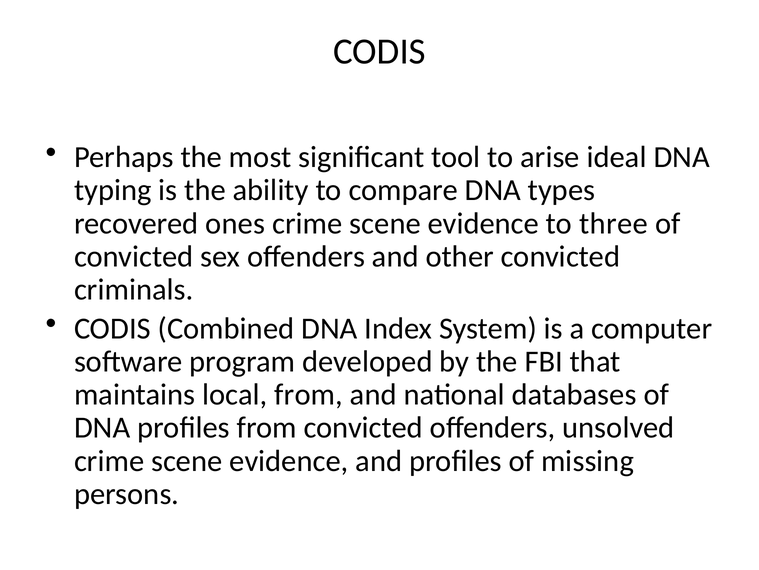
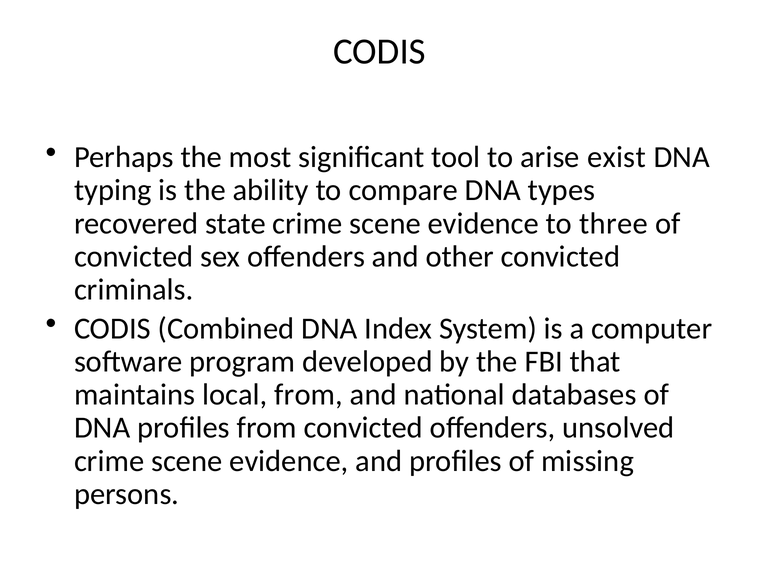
ideal: ideal -> exist
ones: ones -> state
